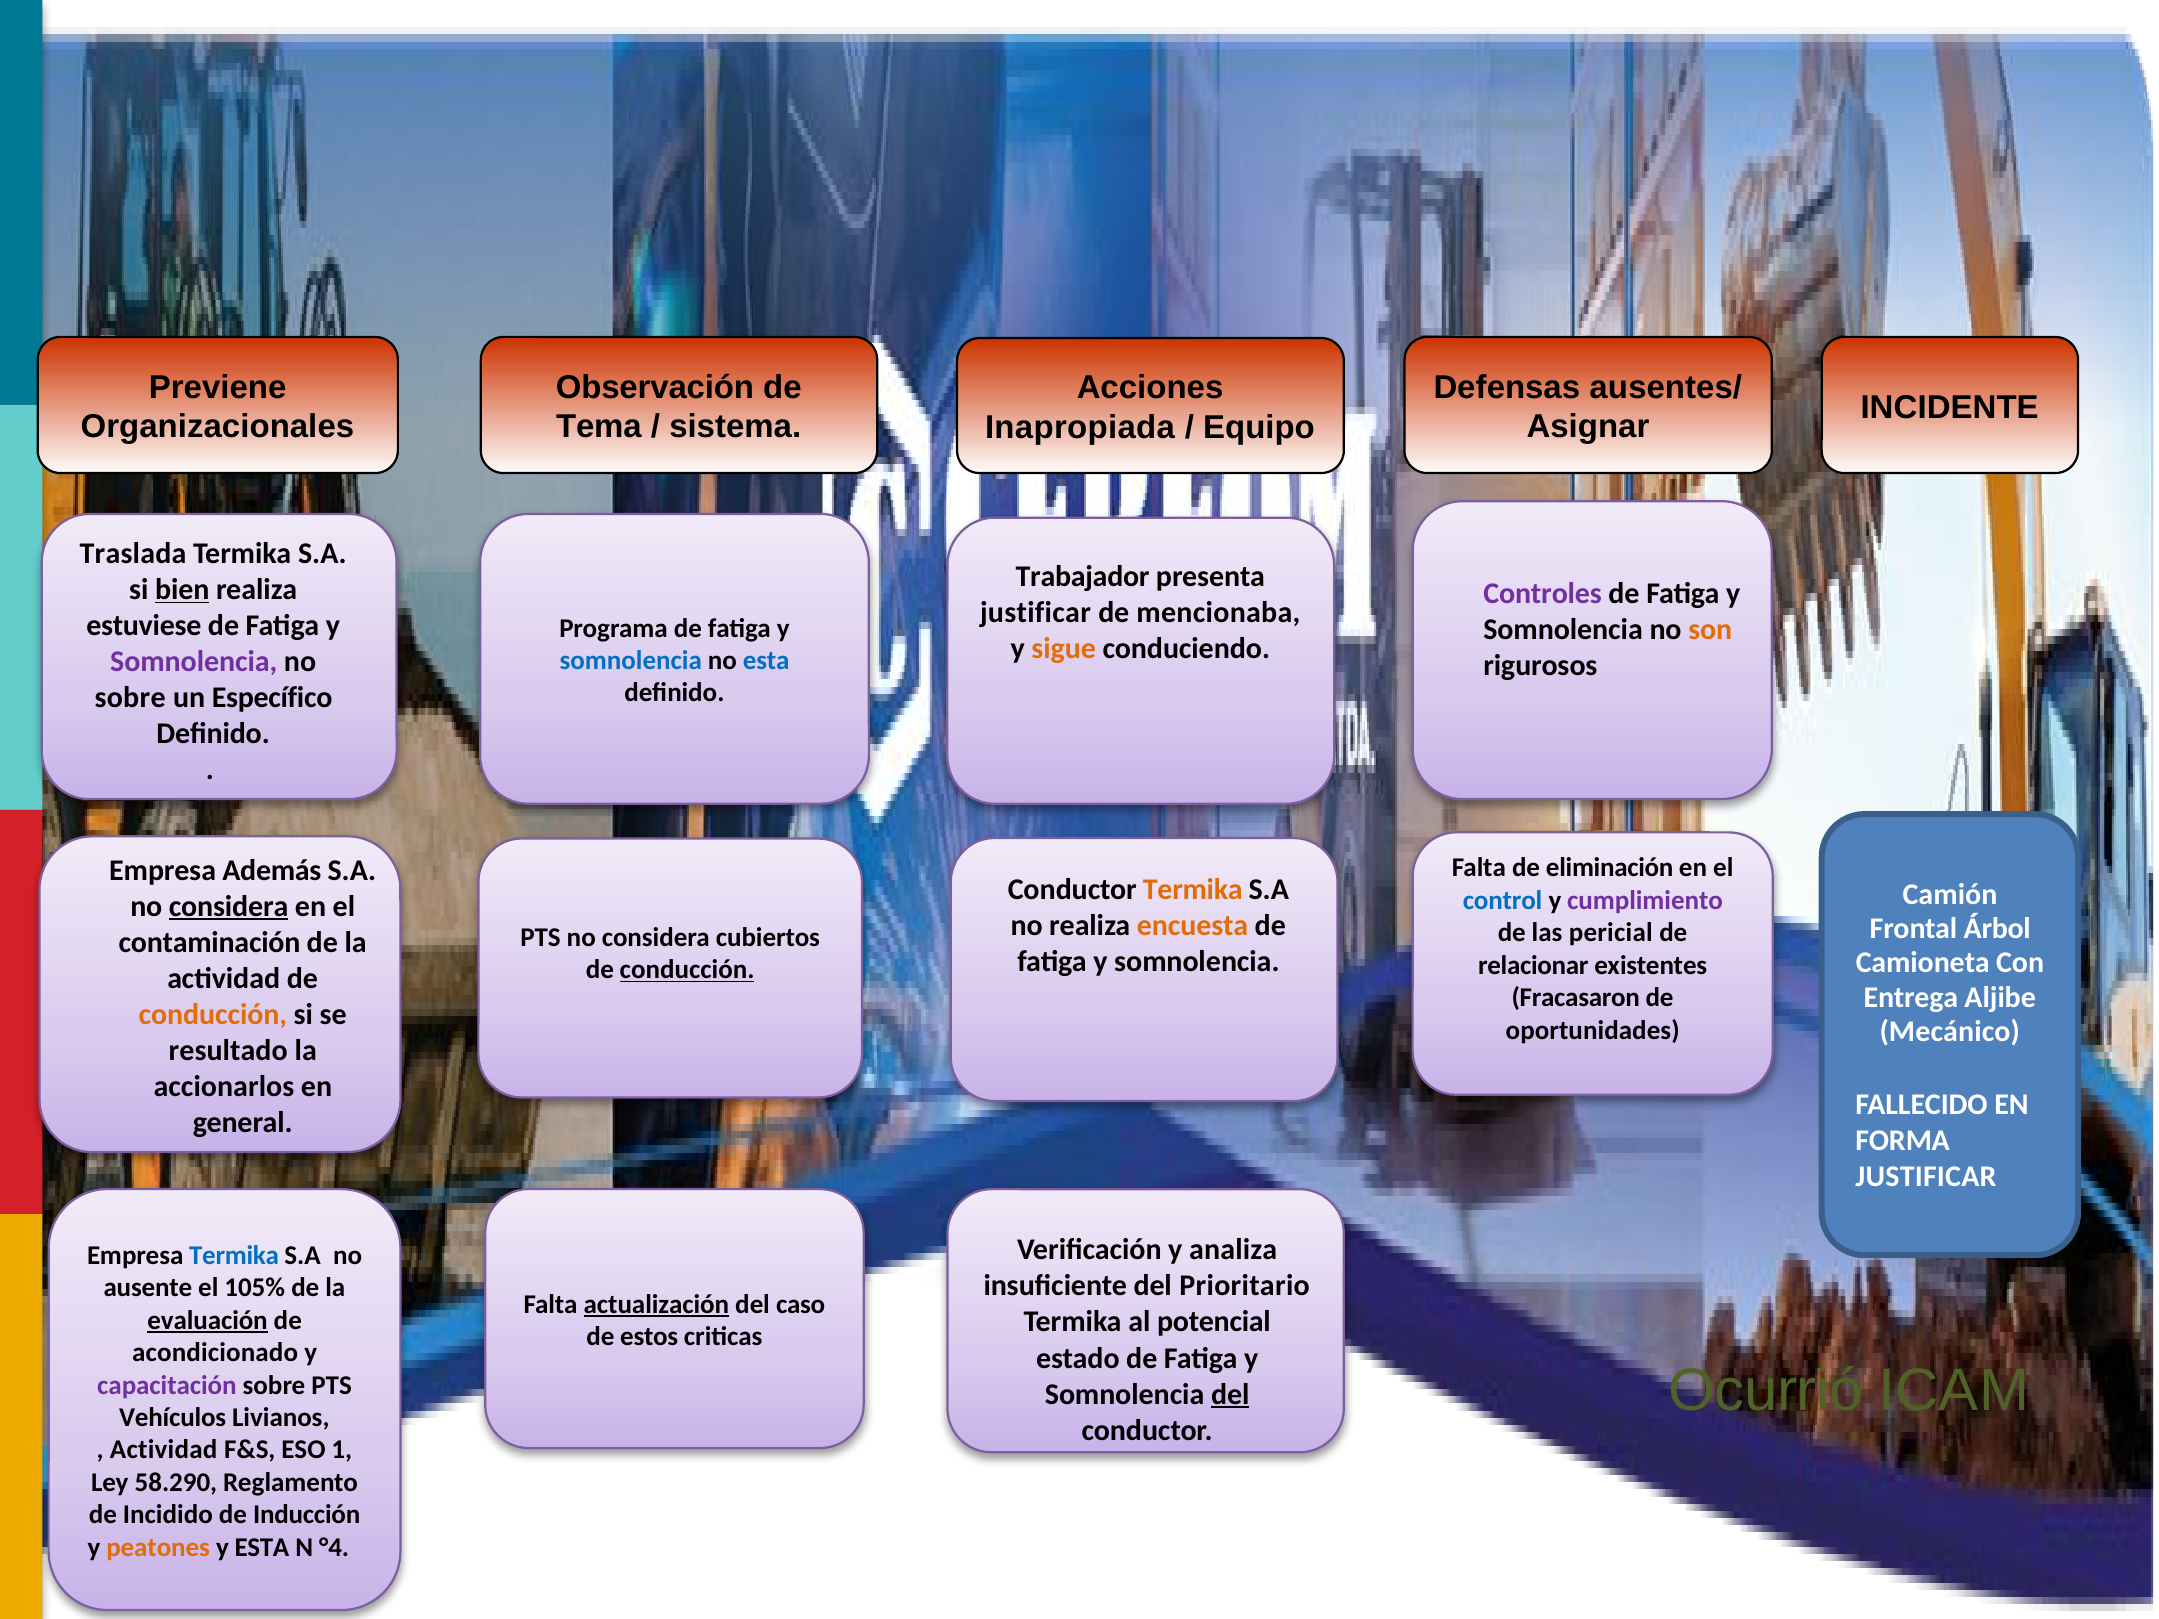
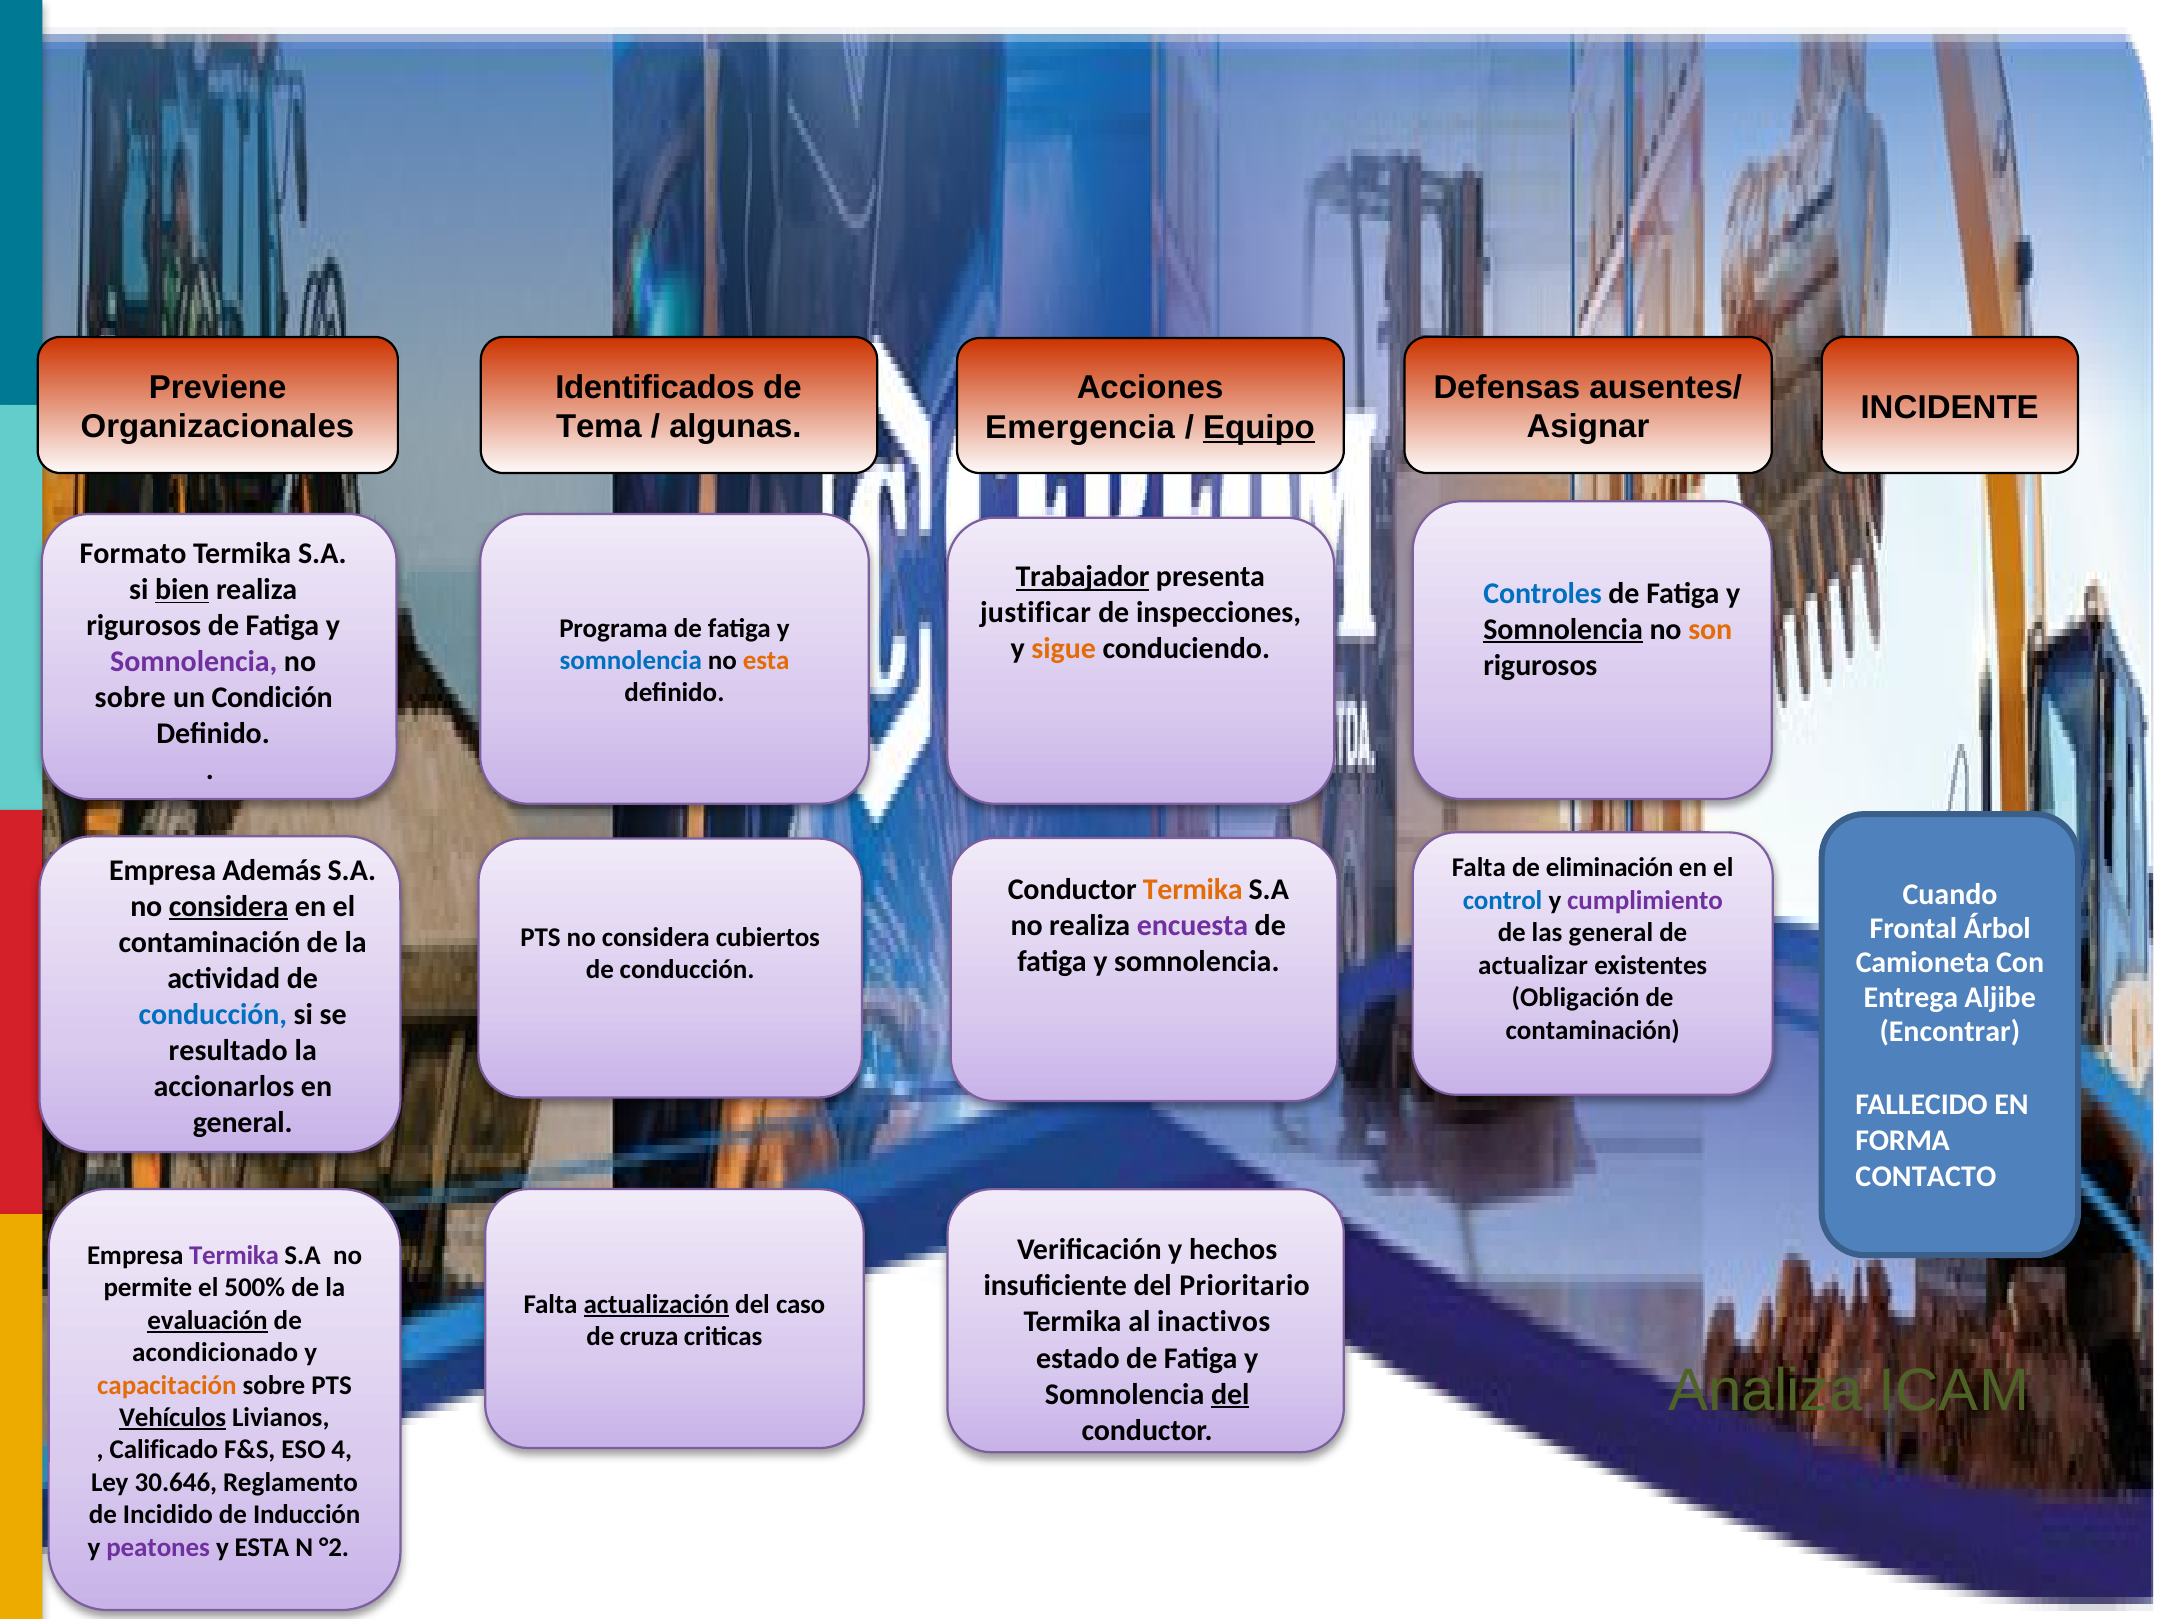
Observación: Observación -> Identificados
sistema: sistema -> algunas
Inapropiada: Inapropiada -> Emergencia
Equipo underline: none -> present
Traslada: Traslada -> Formato
Trabajador underline: none -> present
Controles colour: purple -> blue
mencionaba: mencionaba -> inspecciones
estuviese at (144, 626): estuviese -> rigurosos
Somnolencia at (1563, 630) underline: none -> present
esta at (766, 661) colour: blue -> orange
Específico: Específico -> Condición
Camión: Camión -> Cuando
encuesta colour: orange -> purple
las pericial: pericial -> general
relacionar: relacionar -> actualizar
conducción at (687, 970) underline: present -> none
Fracasaron: Fracasaron -> Obligación
conducción at (213, 1015) colour: orange -> blue
oportunidades at (1593, 1030): oportunidades -> contaminación
Mecánico: Mecánico -> Encontrar
JUSTIFICAR at (1926, 1177): JUSTIFICAR -> CONTACTO
analiza: analiza -> hechos
Termika at (234, 1255) colour: blue -> purple
ausente: ausente -> permite
105%: 105% -> 500%
potencial: potencial -> inactivos
estos: estos -> cruza
Ocurrió: Ocurrió -> Analiza
capacitación colour: purple -> orange
Vehículos underline: none -> present
Actividad at (164, 1450): Actividad -> Calificado
1: 1 -> 4
58.290: 58.290 -> 30.646
peatones colour: orange -> purple
°4: °4 -> °2
